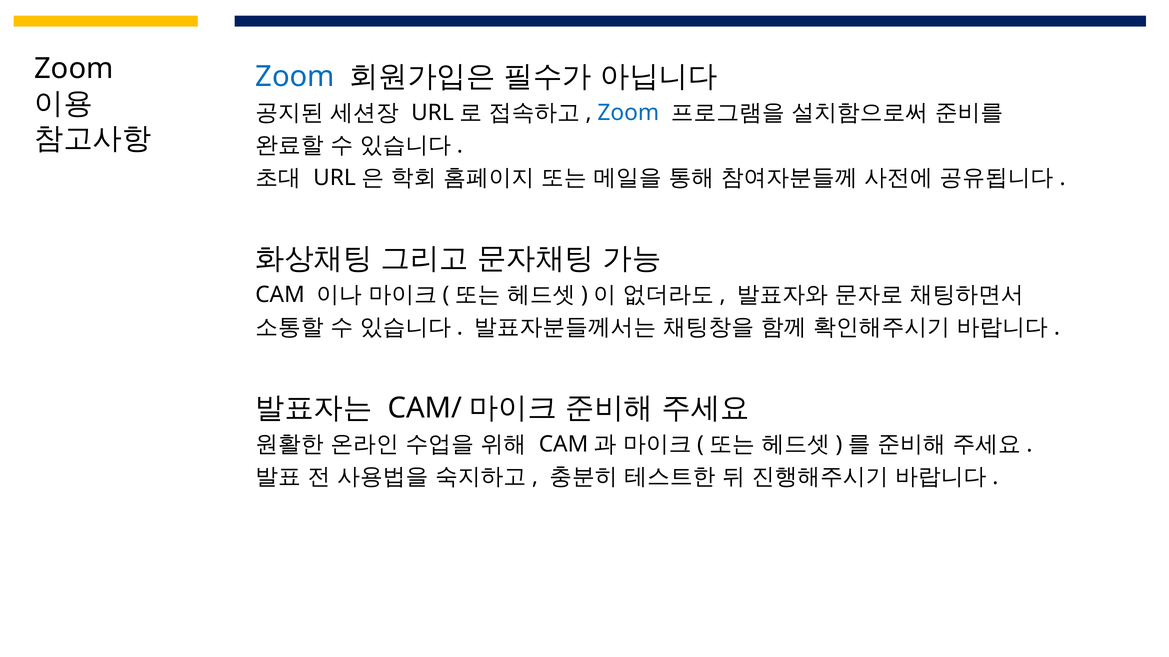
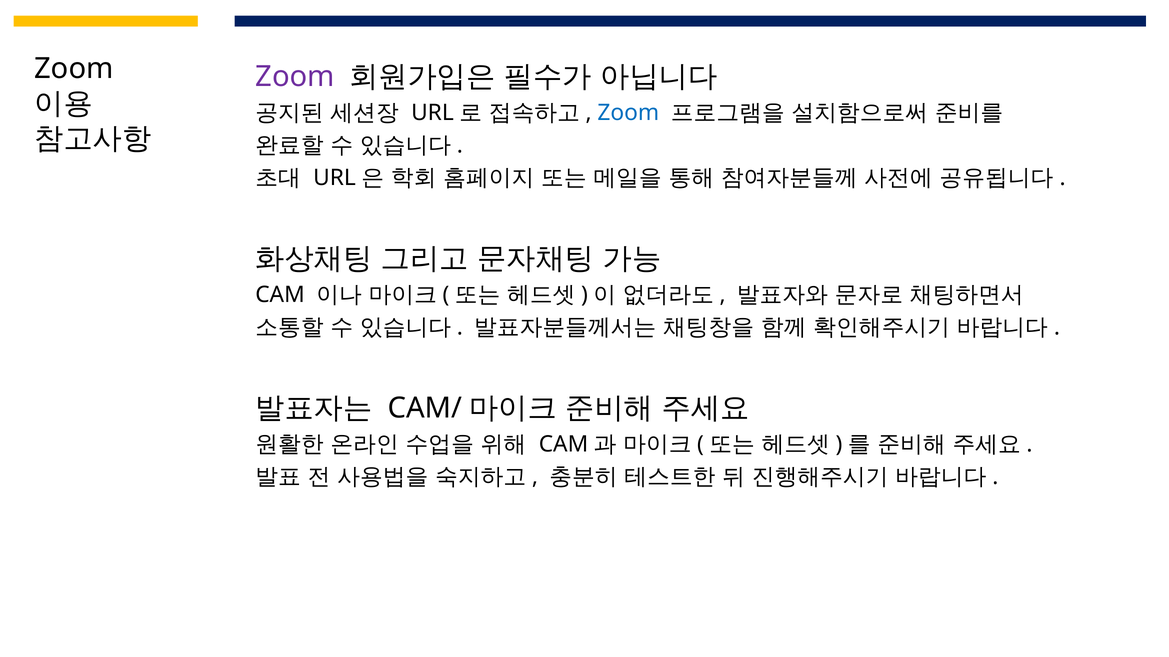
Zoom at (295, 77) colour: blue -> purple
